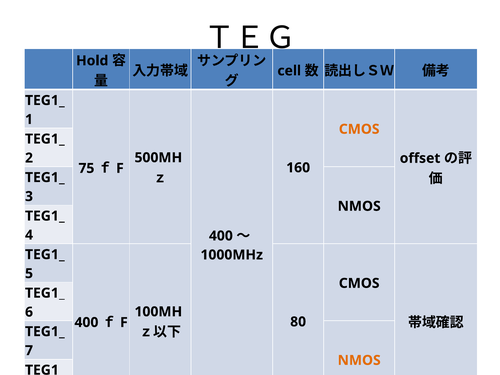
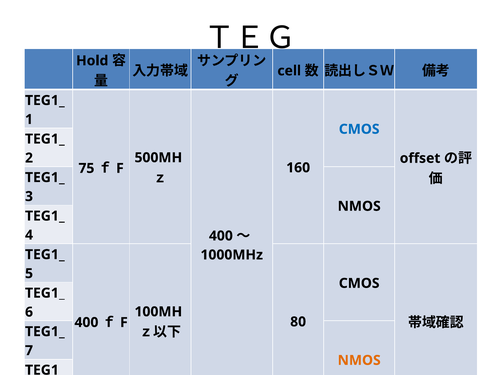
CMOS at (359, 129) colour: orange -> blue
